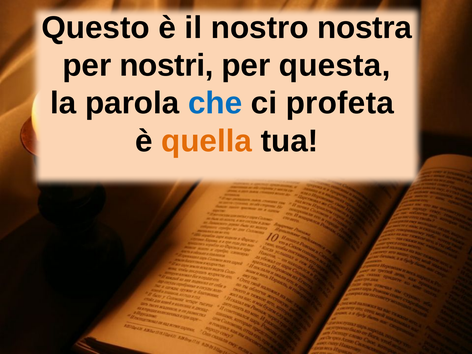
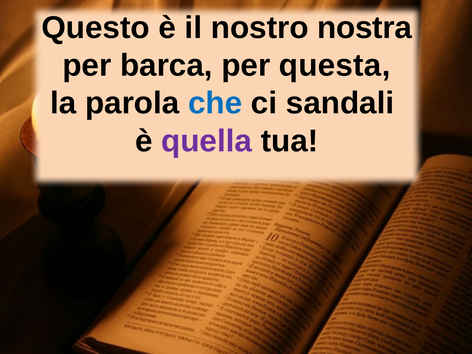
nostri: nostri -> barca
profeta: profeta -> sandali
quella colour: orange -> purple
